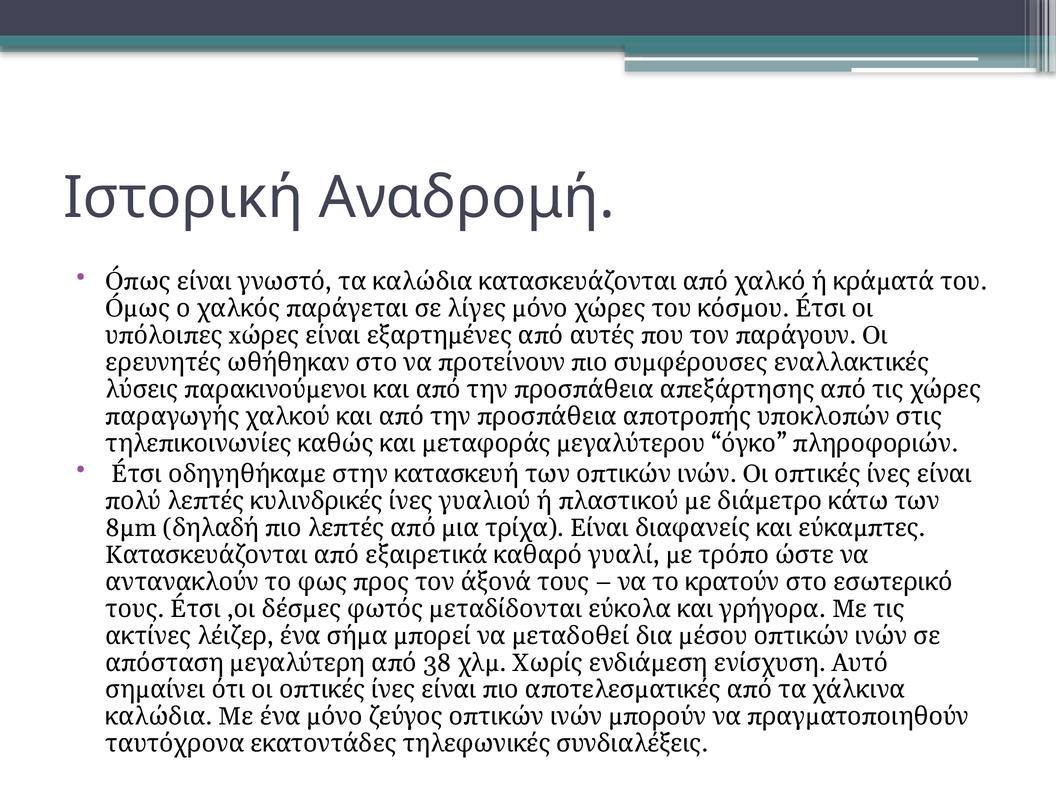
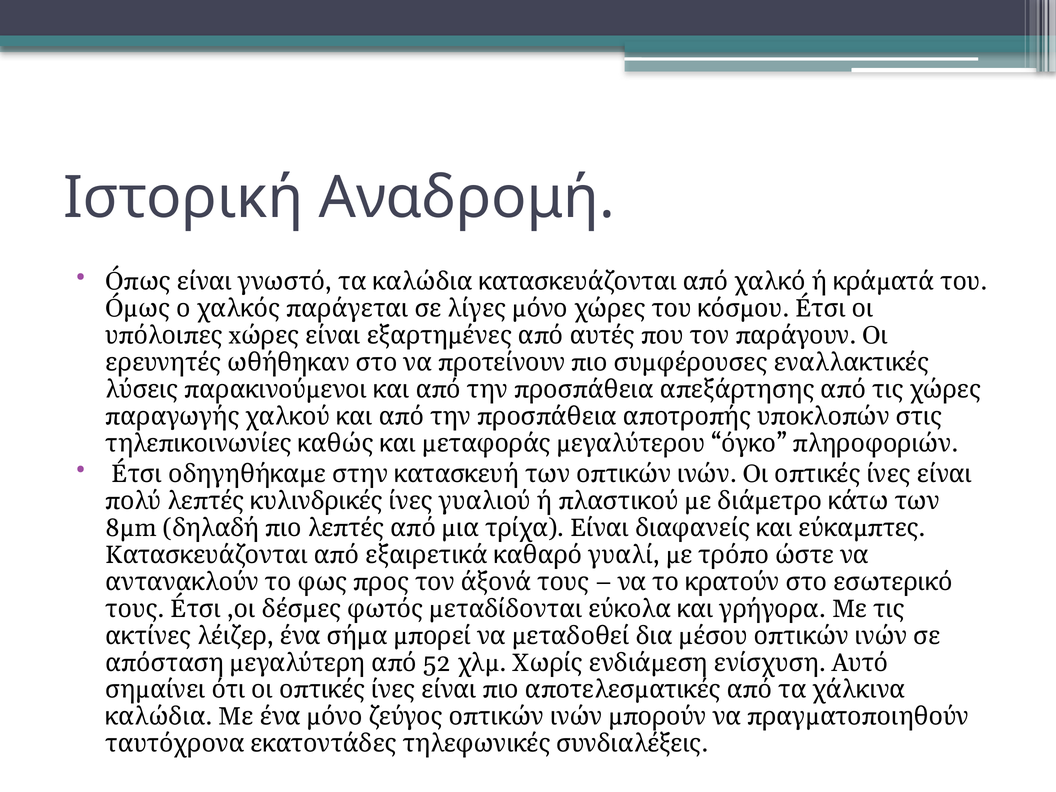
38: 38 -> 52
